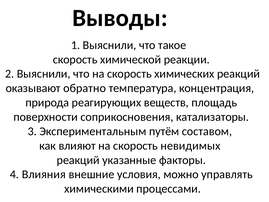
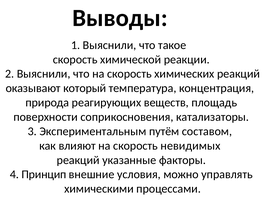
обратно: обратно -> который
Влияния: Влияния -> Принцип
